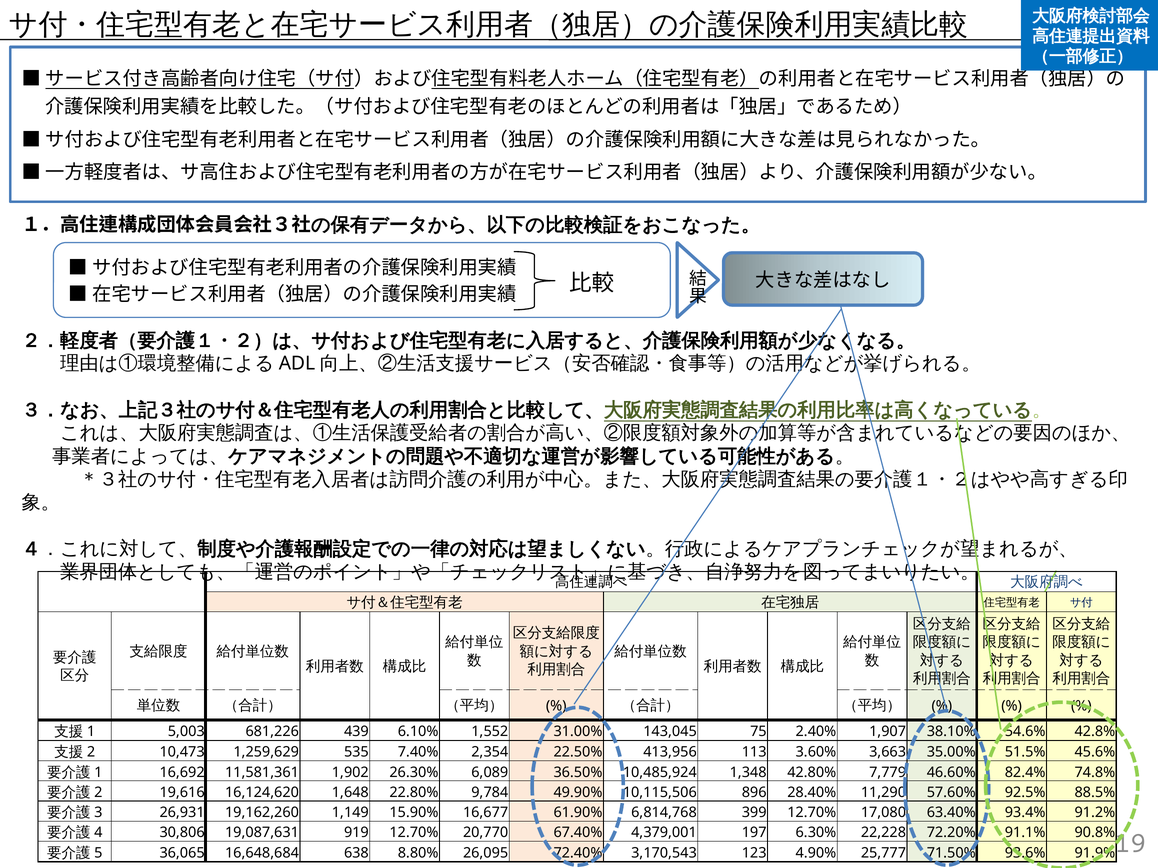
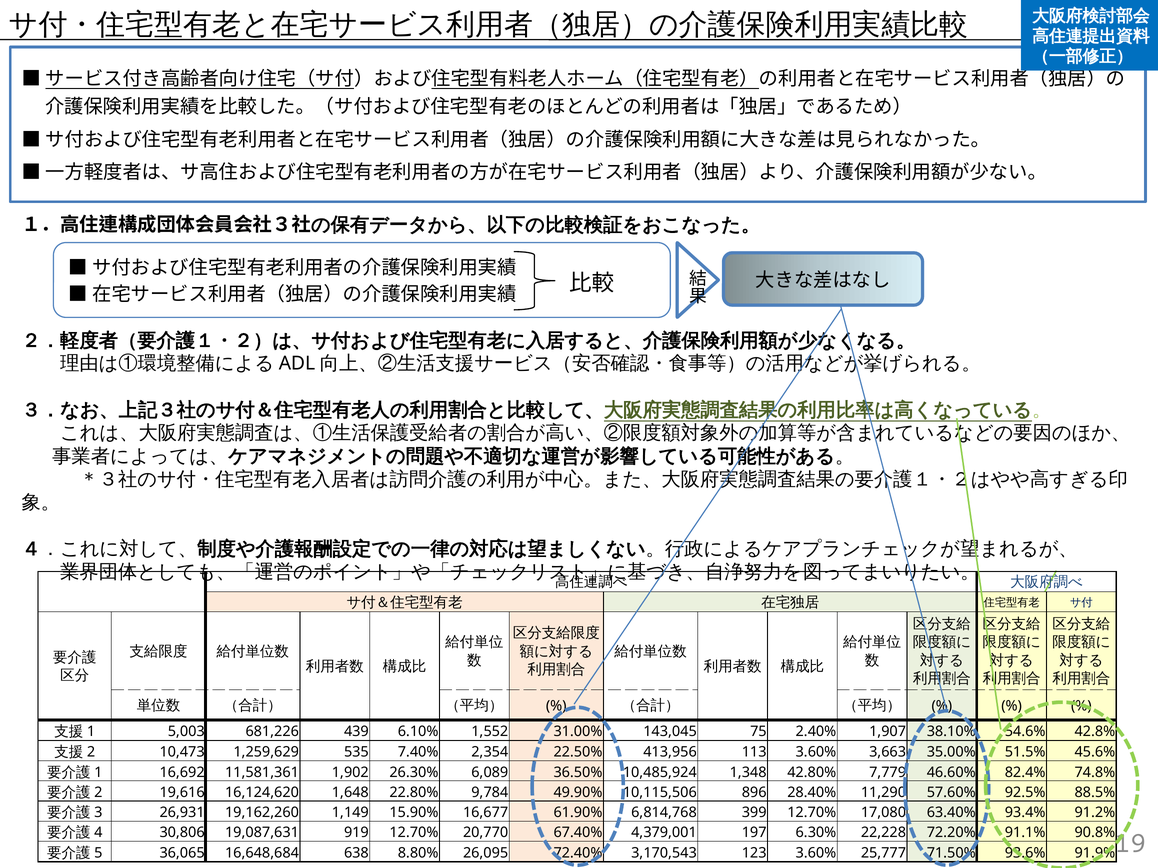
123 4.90%: 4.90% -> 3.60%
